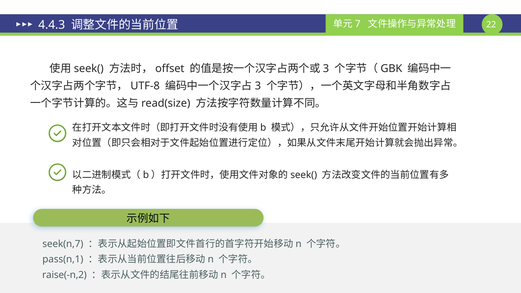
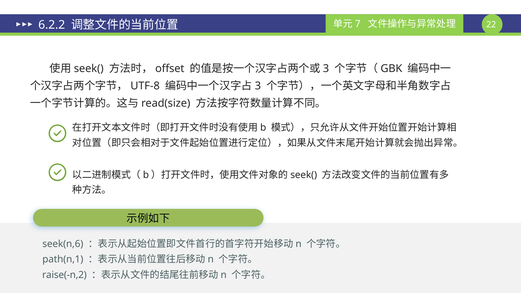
4.4.3: 4.4.3 -> 6.2.2
seek(n,7: seek(n,7 -> seek(n,6
pass(n,1: pass(n,1 -> path(n,1
